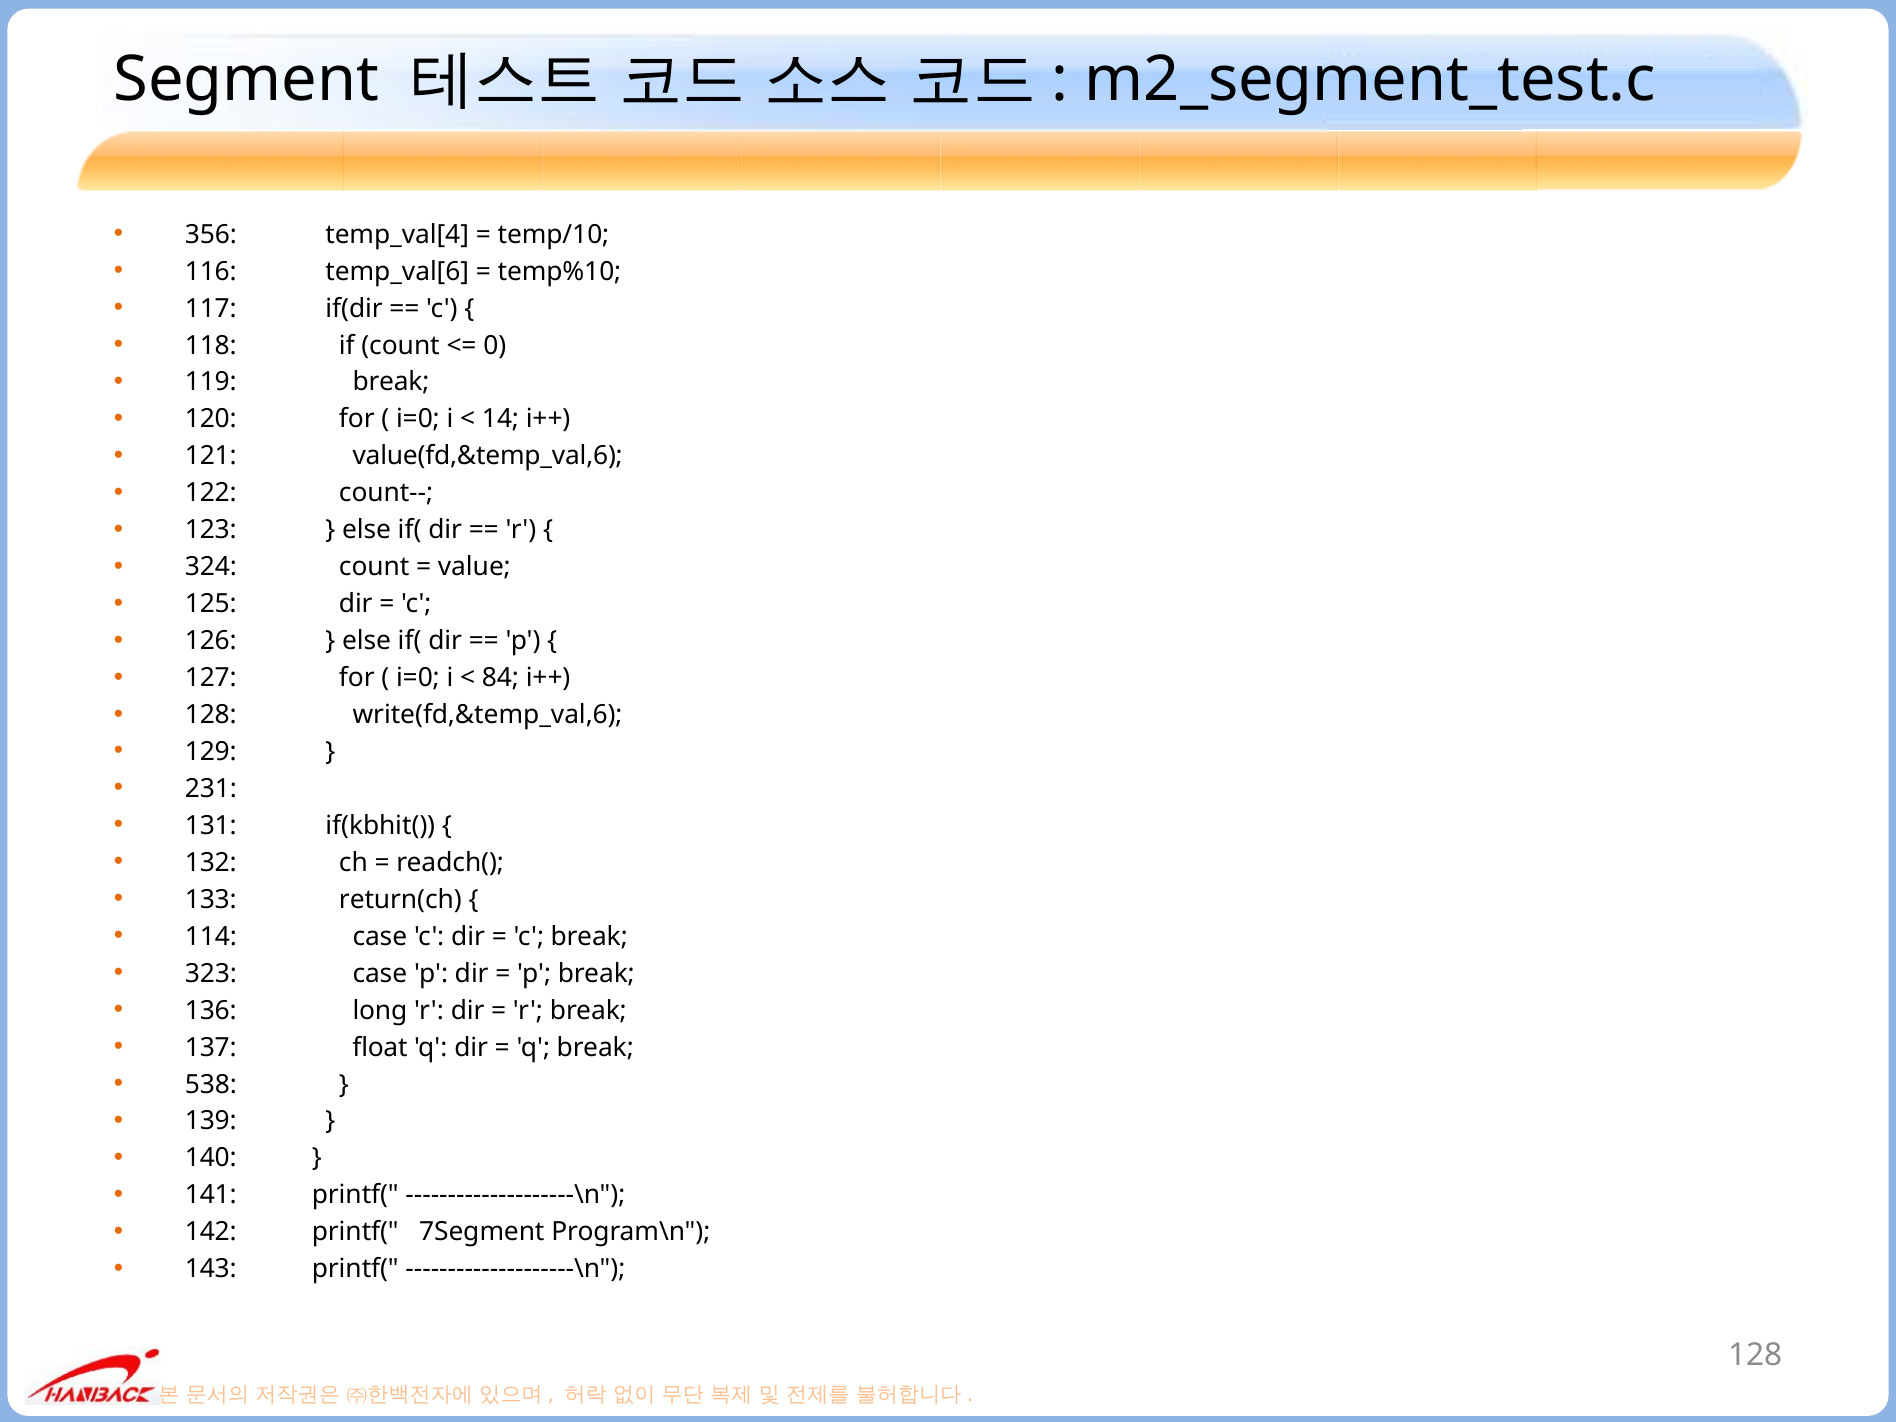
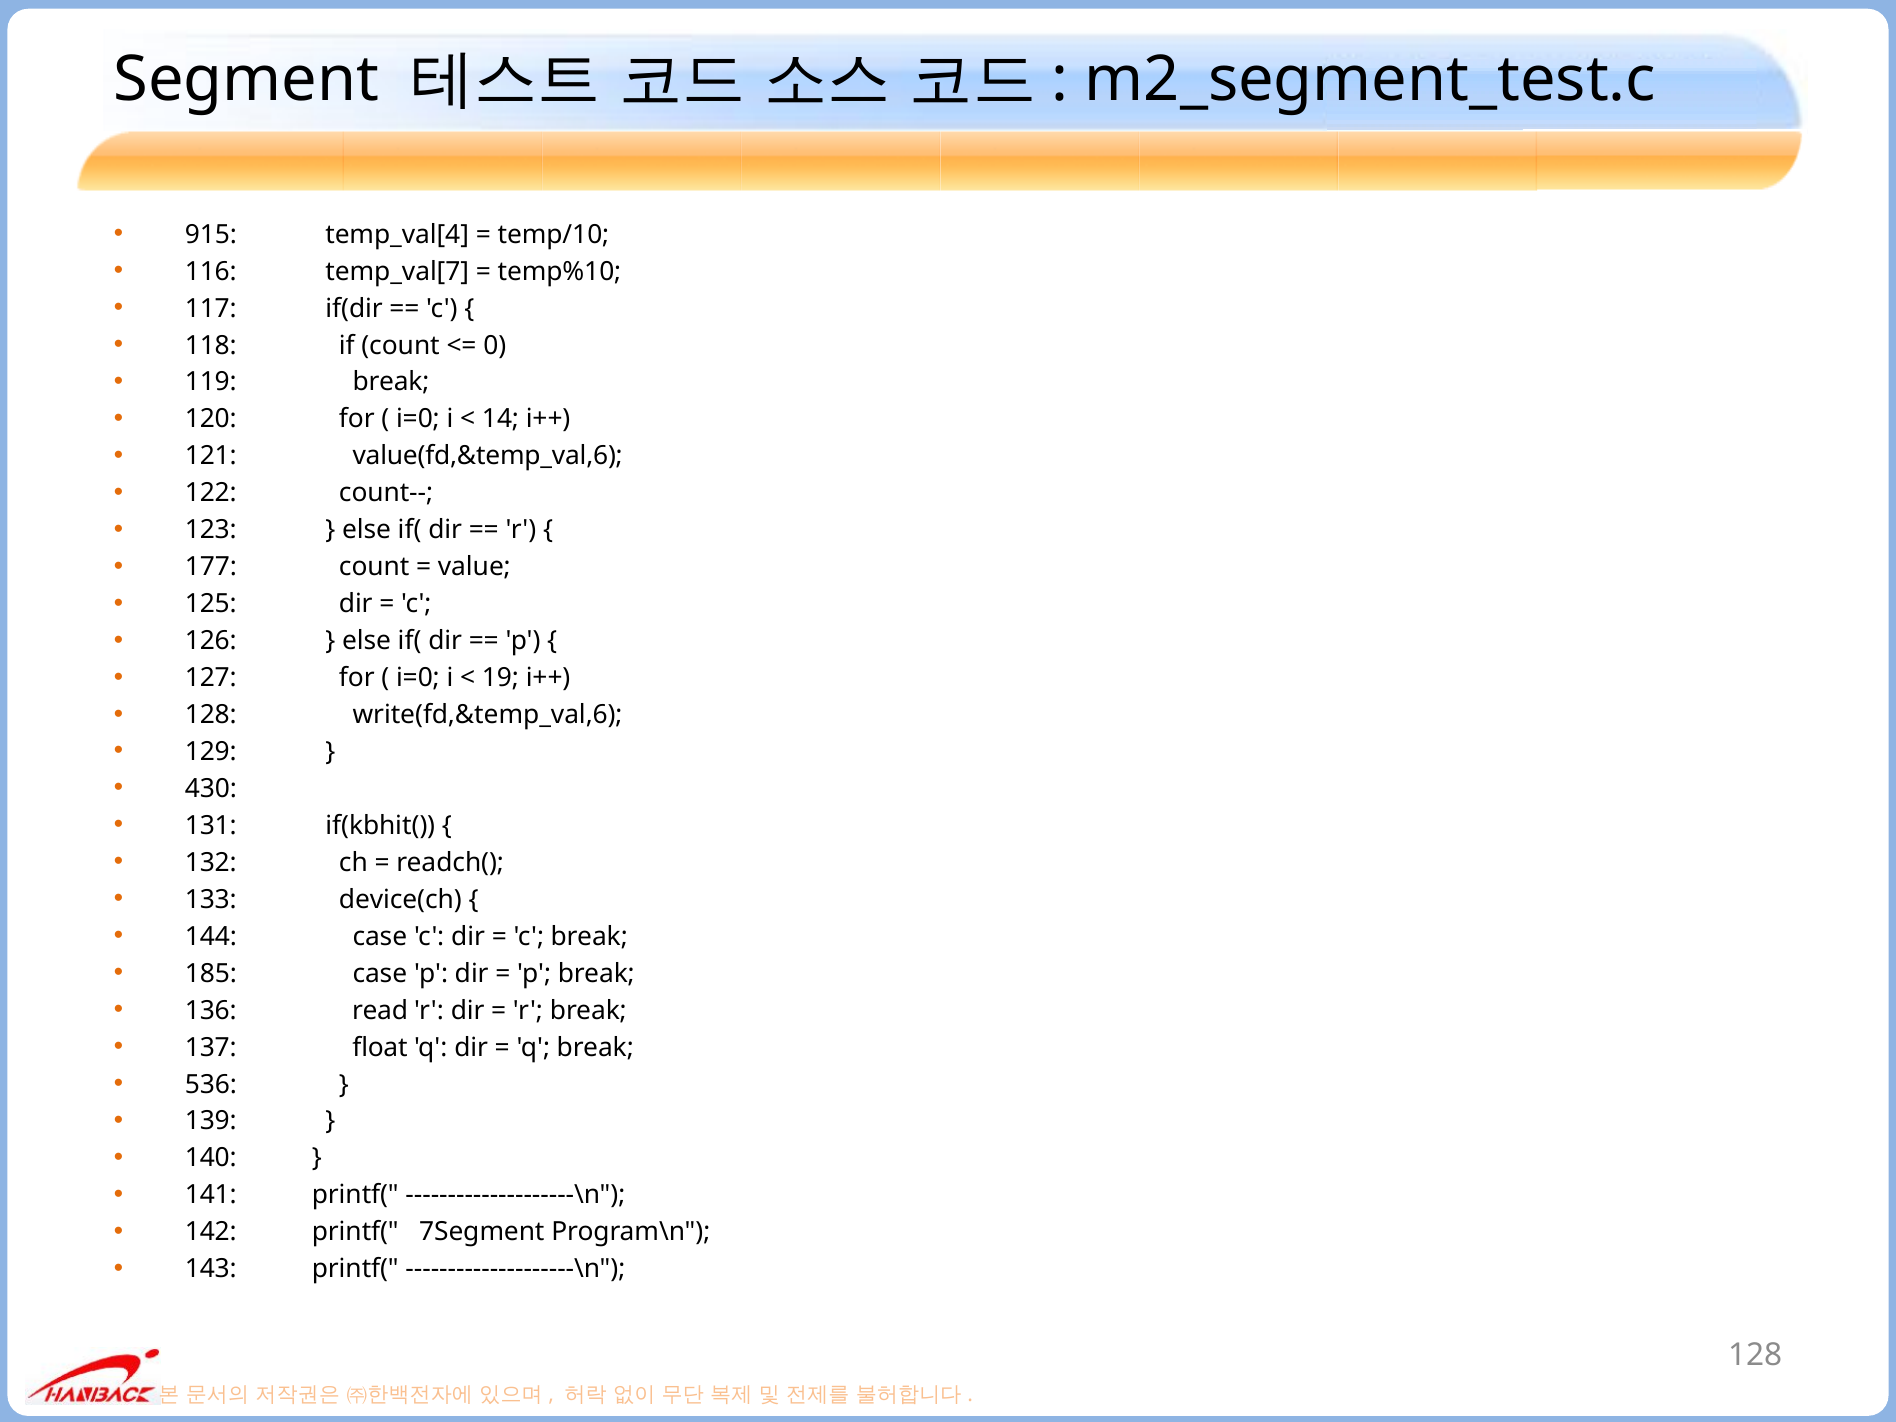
356: 356 -> 915
temp_val[6: temp_val[6 -> temp_val[7
324: 324 -> 177
84: 84 -> 19
231: 231 -> 430
return(ch: return(ch -> device(ch
114: 114 -> 144
323: 323 -> 185
long: long -> read
538: 538 -> 536
